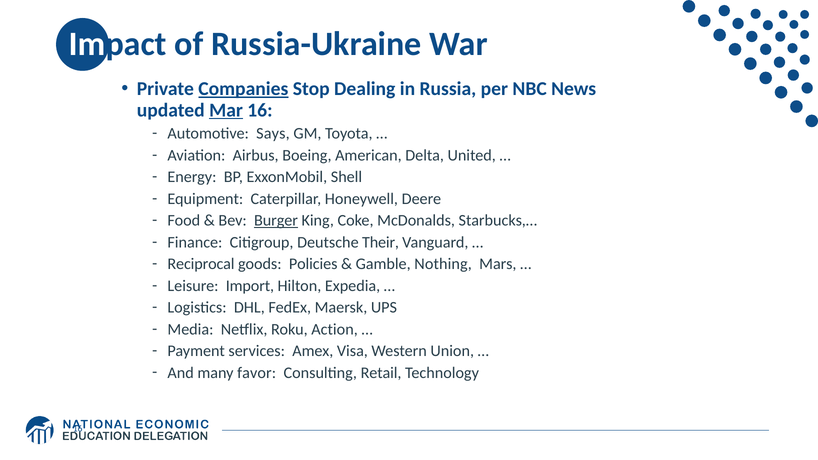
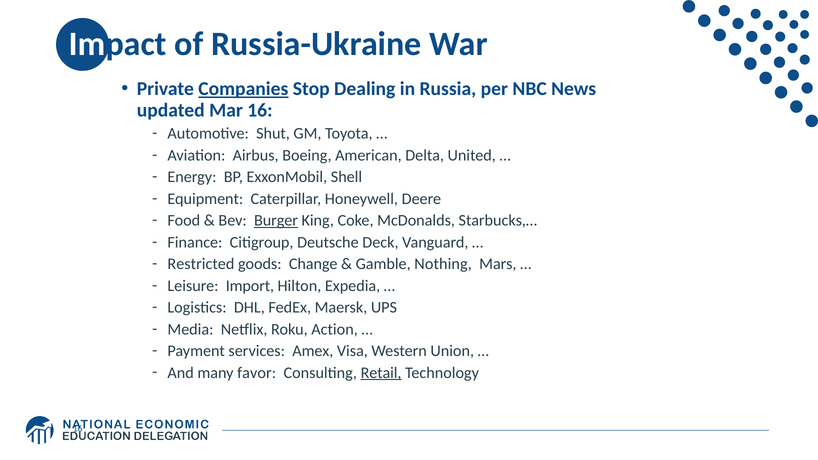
Mar underline: present -> none
Says: Says -> Shut
Their: Their -> Deck
Reciprocal: Reciprocal -> Restricted
Policies: Policies -> Change
Retail underline: none -> present
